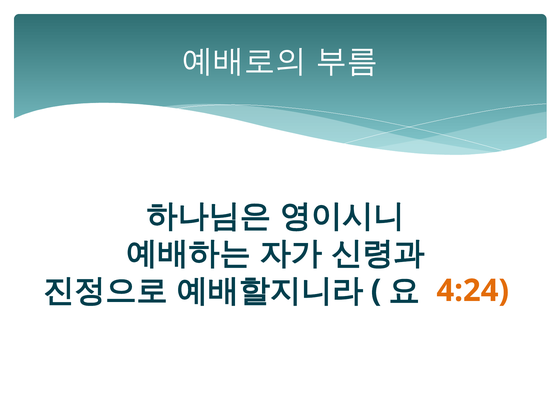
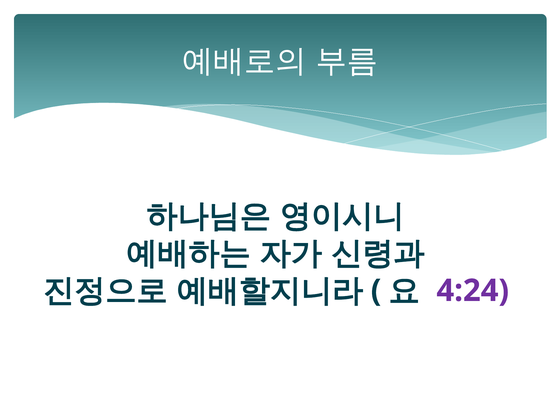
4:24 colour: orange -> purple
